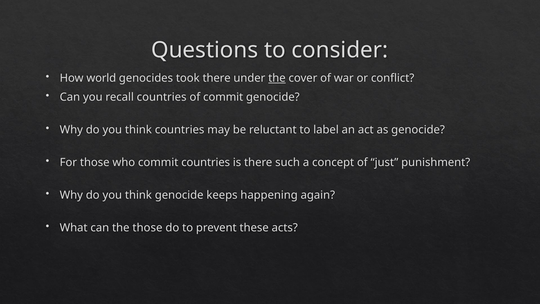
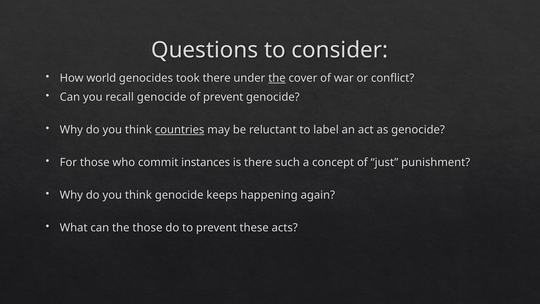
recall countries: countries -> genocide
of commit: commit -> prevent
countries at (180, 130) underline: none -> present
commit countries: countries -> instances
